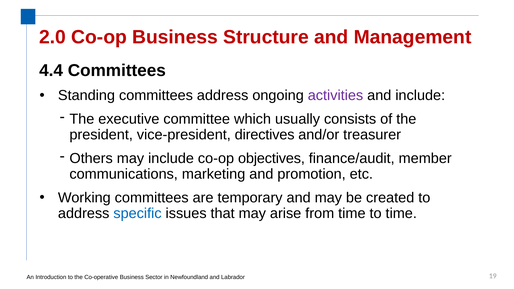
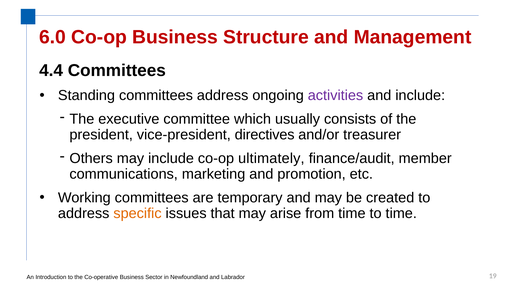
2.0: 2.0 -> 6.0
objectives: objectives -> ultimately
specific colour: blue -> orange
